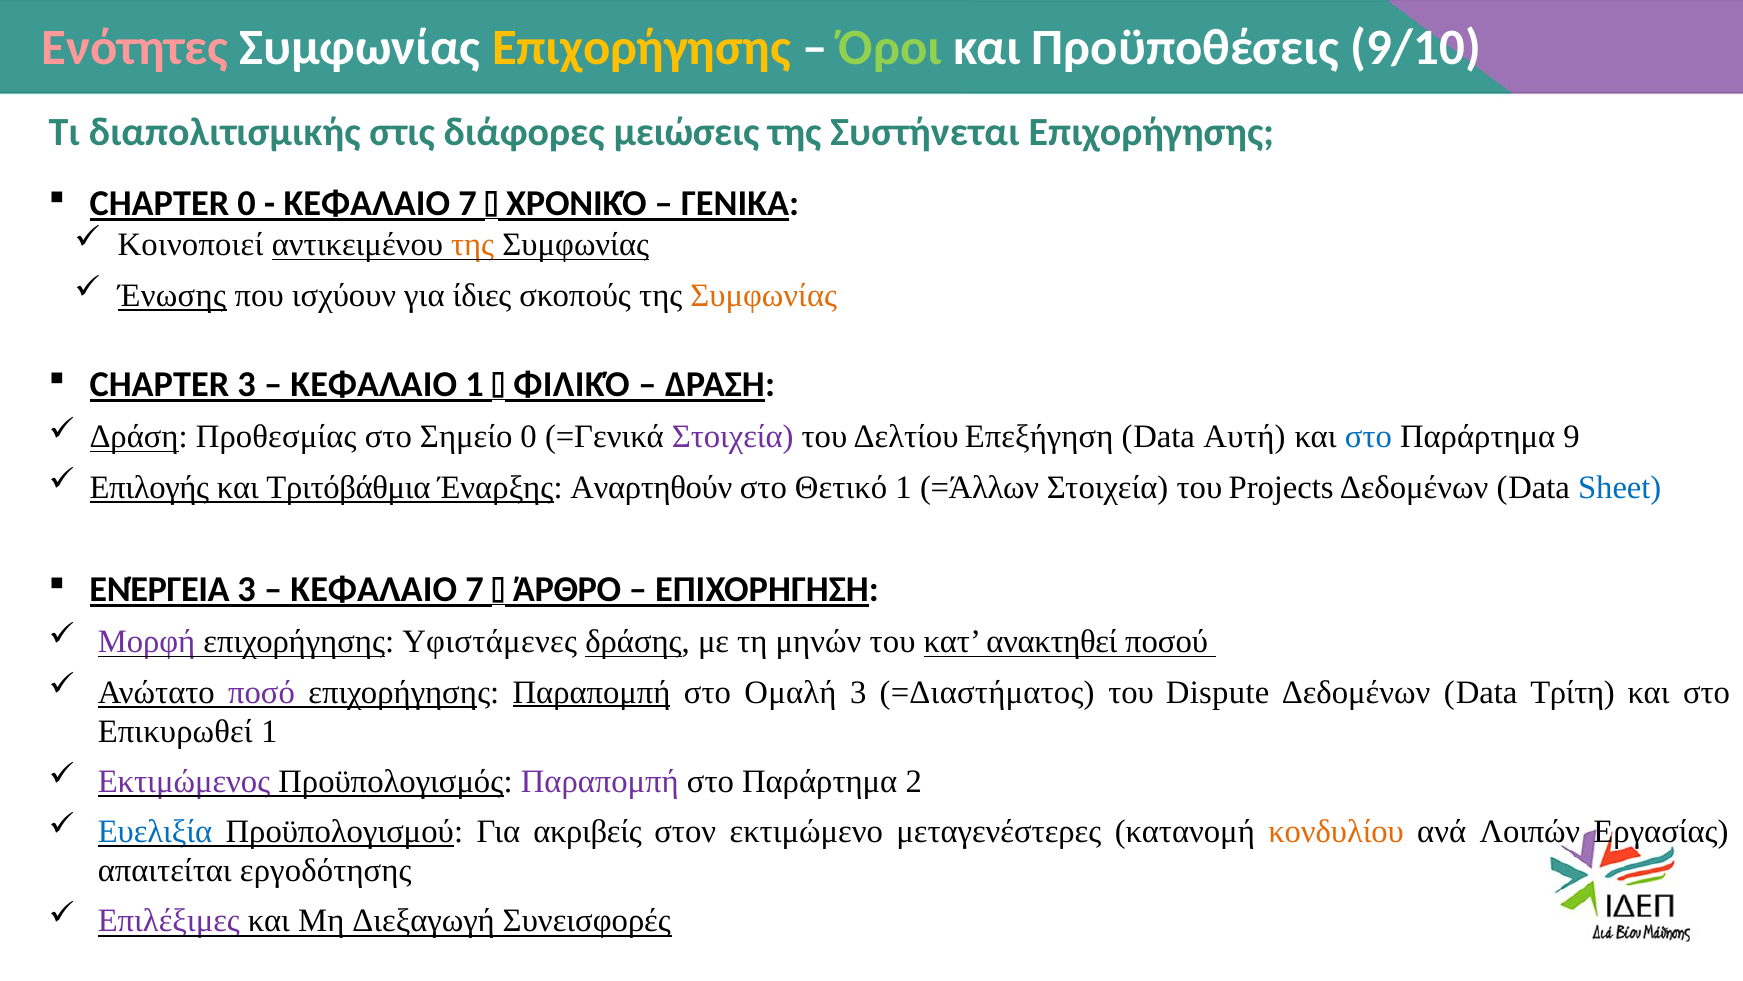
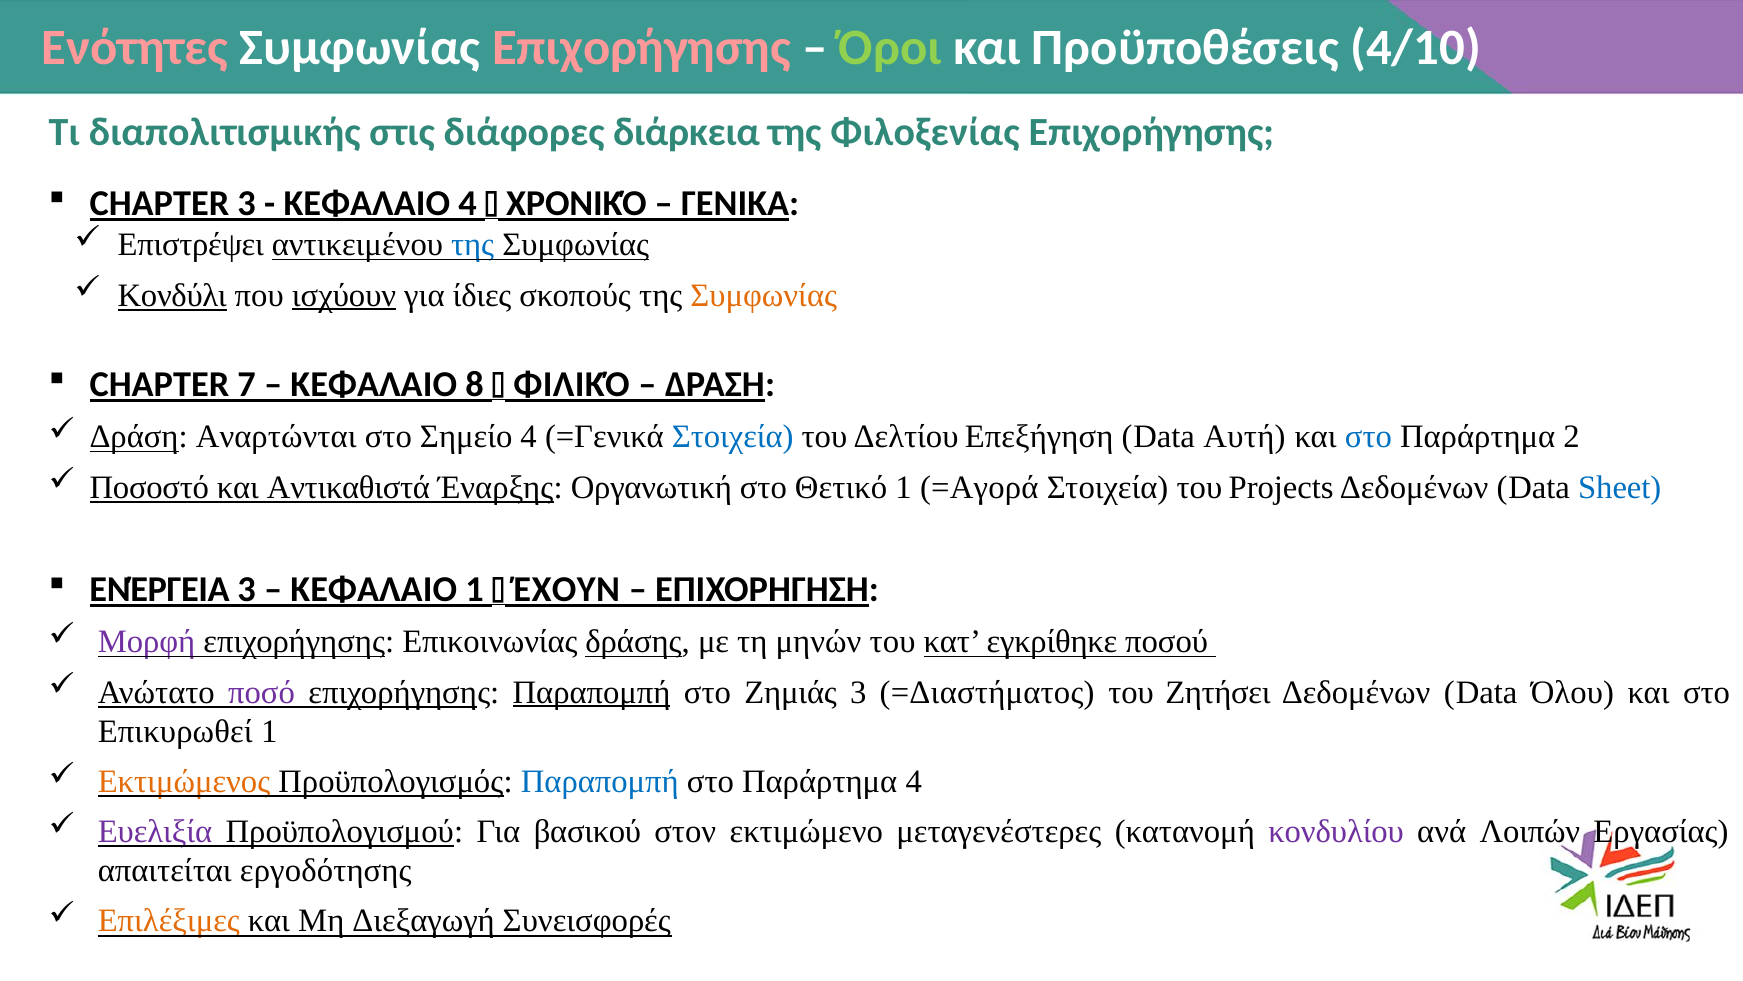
Επιχορήγησης at (642, 48) colour: yellow -> pink
9/10: 9/10 -> 4/10
μειώσεις: μειώσεις -> διάρκεια
Συστήνεται: Συστήνεται -> Φιλοξενίας
CHAPTER 0: 0 -> 3
7 at (468, 204): 7 -> 4
Κοινοποιεί: Κοινοποιεί -> Επιστρέψει
της at (473, 245) colour: orange -> blue
Ένωσης: Ένωσης -> Κονδύλι
ισχύουν underline: none -> present
CHAPTER 3: 3 -> 7
ΚΕΦΑΛΑΙΟ 1: 1 -> 8
Προθεσμίας: Προθεσμίας -> Αναρτώνται
Σημείο 0: 0 -> 4
Στοιχεία at (733, 437) colour: purple -> blue
9: 9 -> 2
Επιλογής: Επιλογής -> Ποσοστό
Τριτόβάθμια: Τριτόβάθμια -> Αντικαθιστά
Αναρτηθούν: Αναρτηθούν -> Οργανωτική
=Άλλων: =Άλλων -> =Αγορά
7 at (475, 590): 7 -> 1
ΆΡΘΡΟ: ΆΡΘΡΟ -> ΈΧΟΥΝ
Υφιστάμενες: Υφιστάμενες -> Επικοινωνίας
ανακτηθεί: ανακτηθεί -> εγκρίθηκε
Ομαλή: Ομαλή -> Ζημιάς
Dispute: Dispute -> Ζητήσει
Τρίτη: Τρίτη -> Όλου
Εκτιμώμενος colour: purple -> orange
Παραπομπή at (600, 781) colour: purple -> blue
Παράρτημα 2: 2 -> 4
Ευελιξία colour: blue -> purple
ακριβείς: ακριβείς -> βασικού
κονδυλίου colour: orange -> purple
Επιλέξιμες colour: purple -> orange
